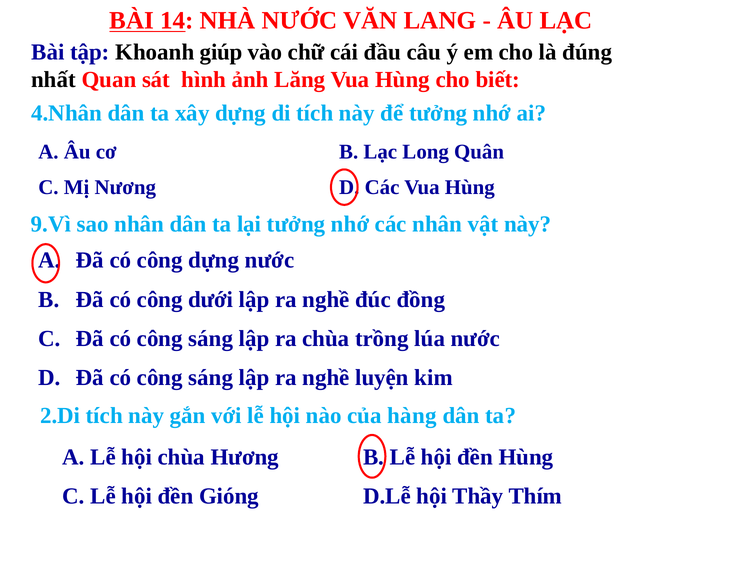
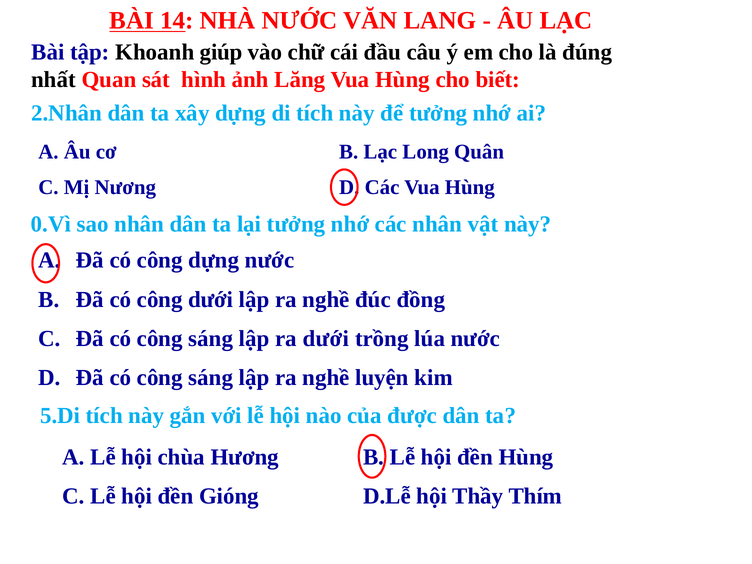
4.Nhân: 4.Nhân -> 2.Nhân
9.Vì: 9.Vì -> 0.Vì
ra chùa: chùa -> dưới
2.Di: 2.Di -> 5.Di
hàng: hàng -> được
